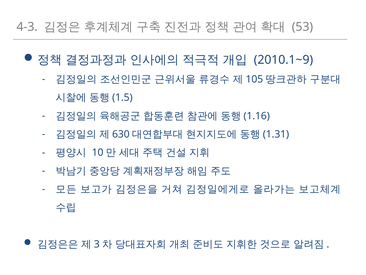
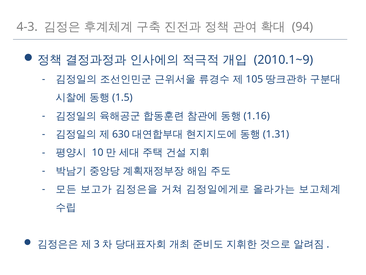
53: 53 -> 94
